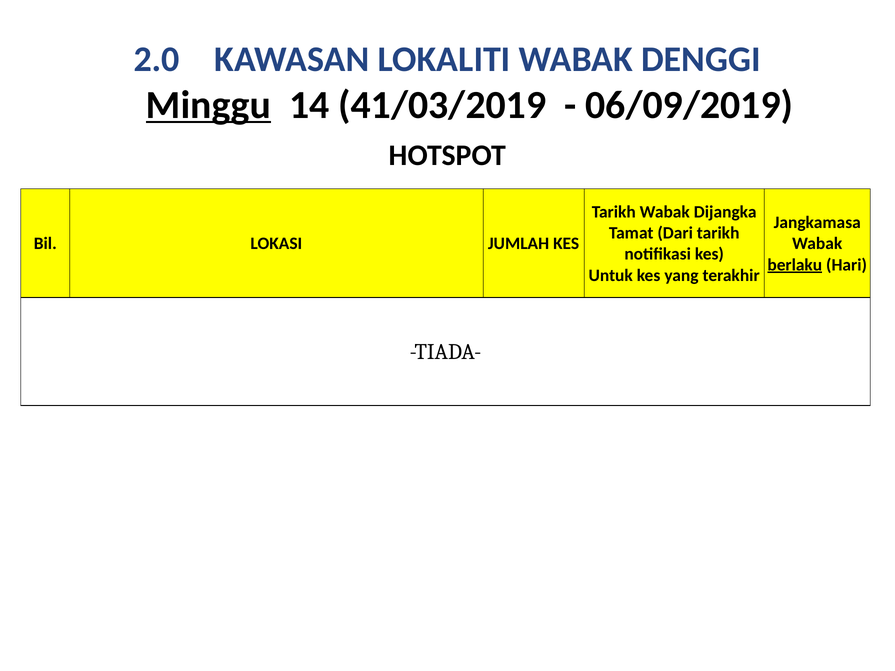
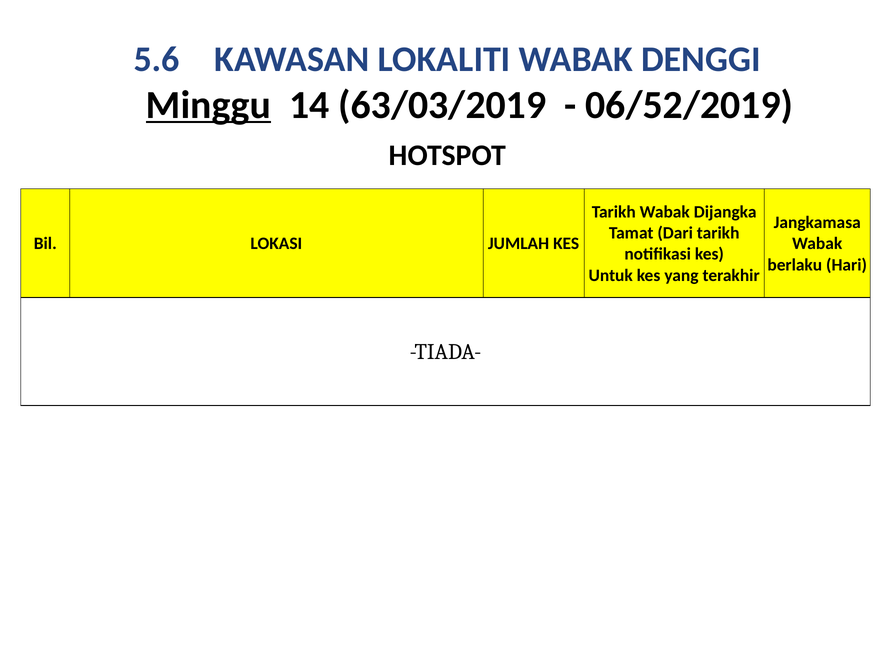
2.0: 2.0 -> 5.6
41/03/2019: 41/03/2019 -> 63/03/2019
06/09/2019: 06/09/2019 -> 06/52/2019
berlaku underline: present -> none
